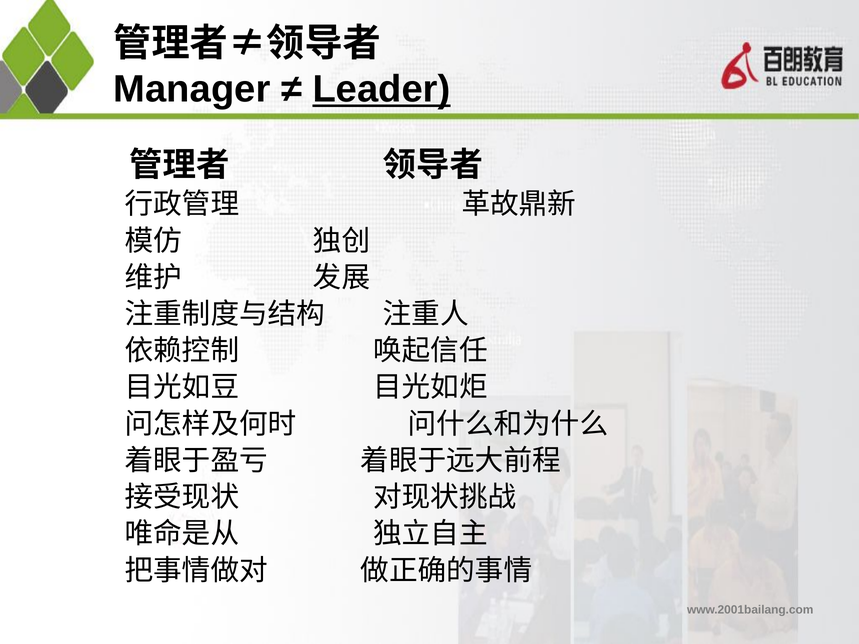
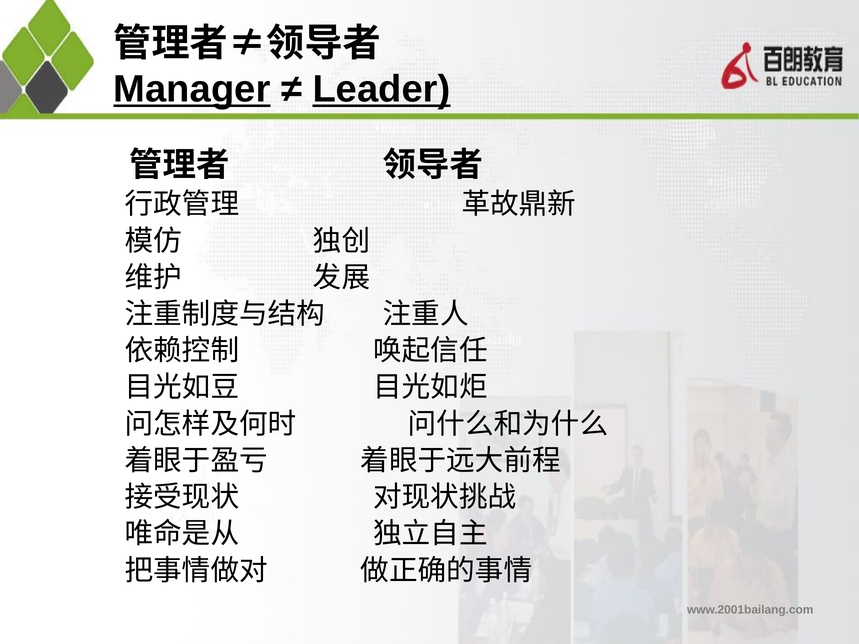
Manager underline: none -> present
